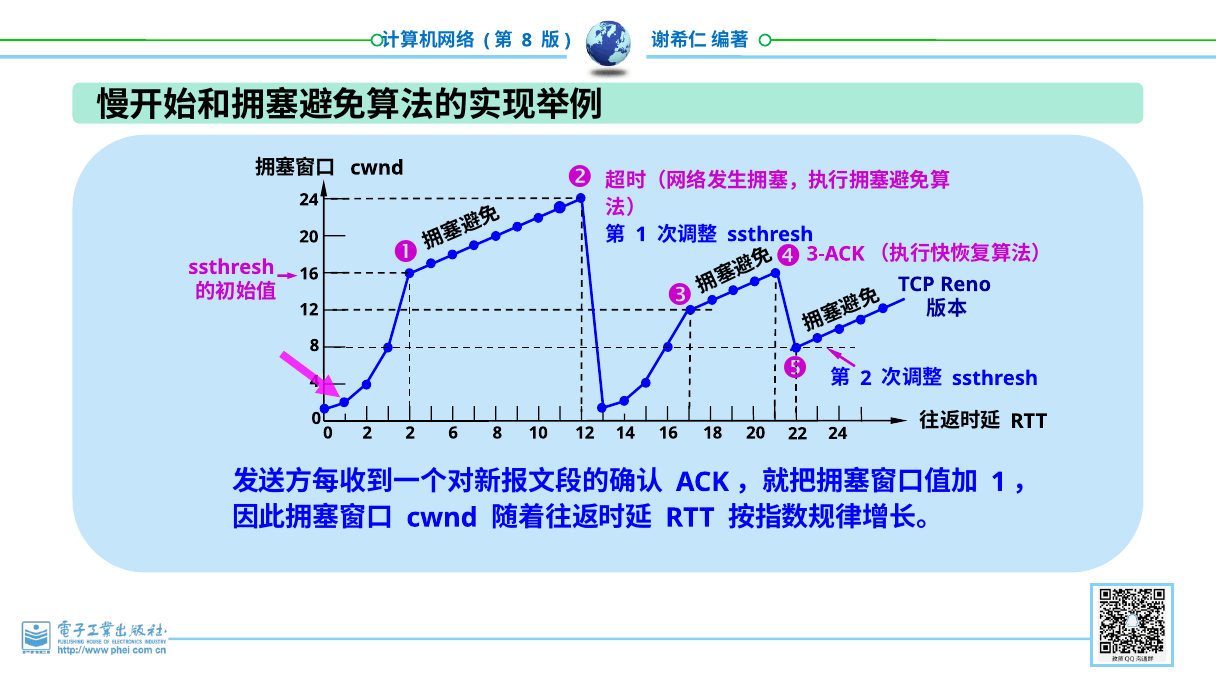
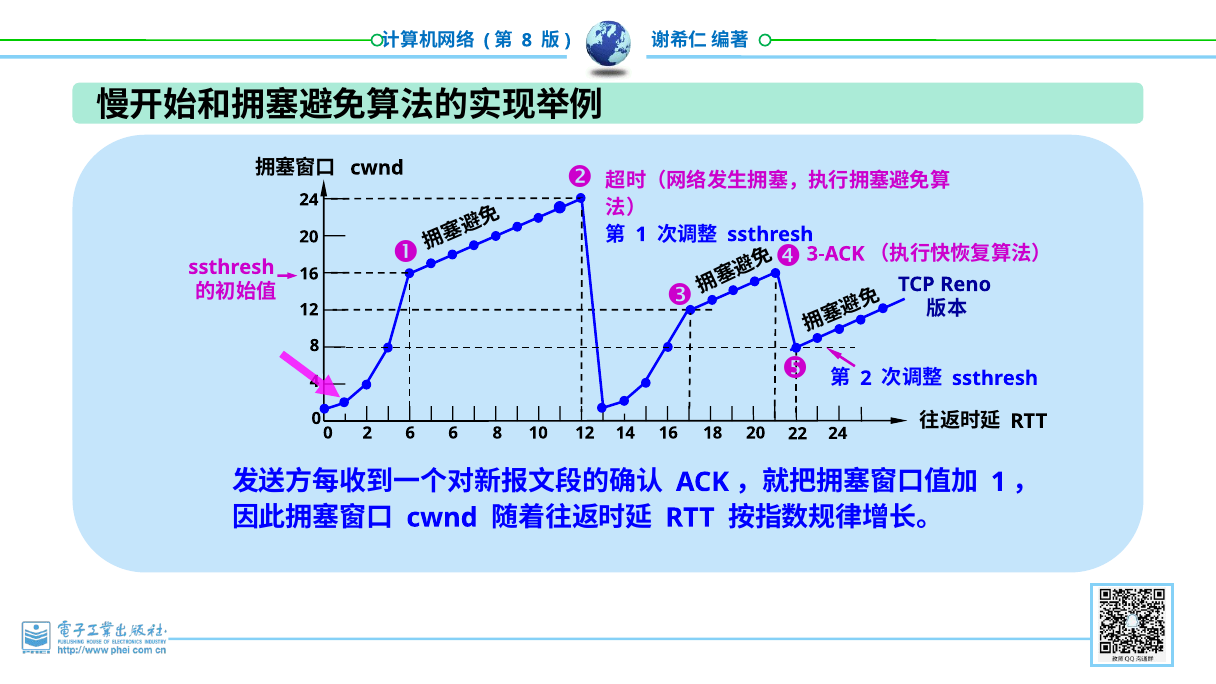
2 2: 2 -> 6
